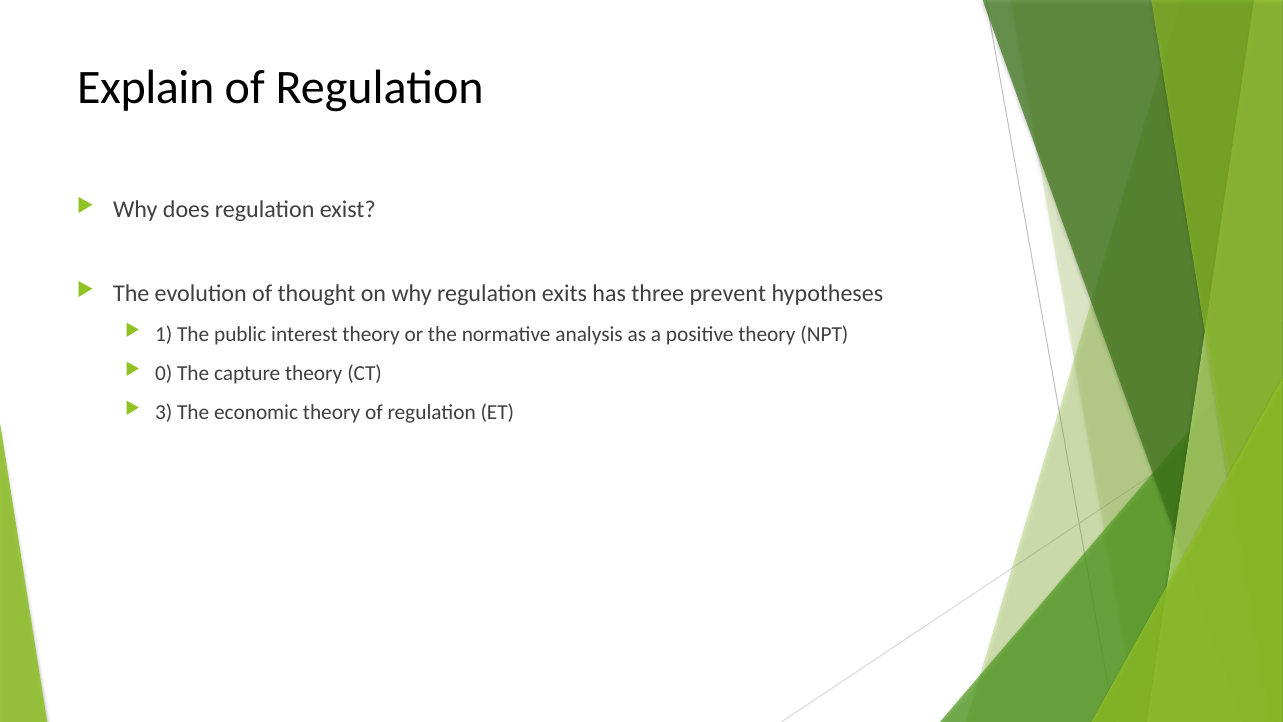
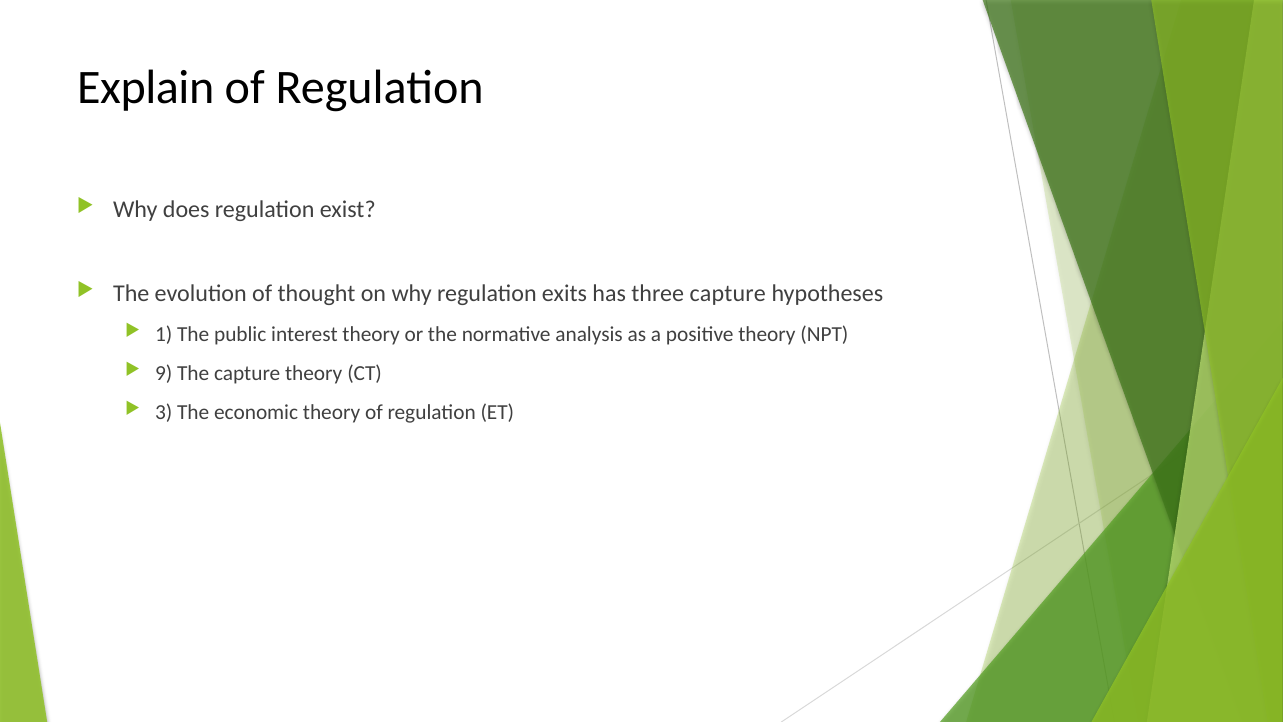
three prevent: prevent -> capture
0: 0 -> 9
